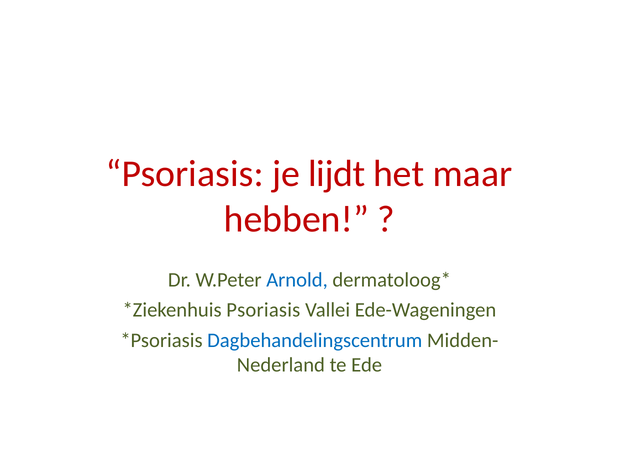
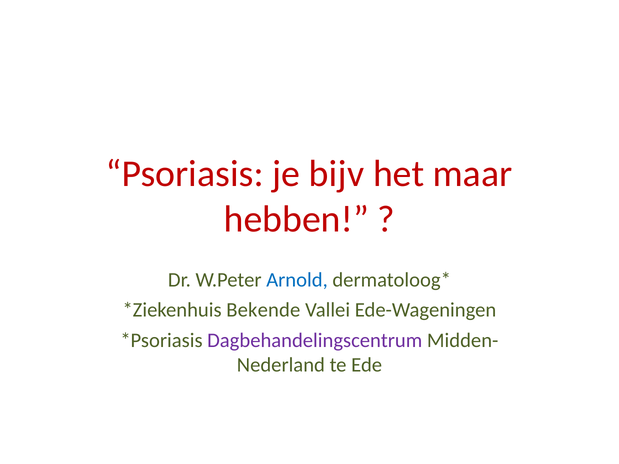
lijdt: lijdt -> bijv
Psoriasis at (263, 310): Psoriasis -> Bekende
Dagbehandelingscentrum colour: blue -> purple
